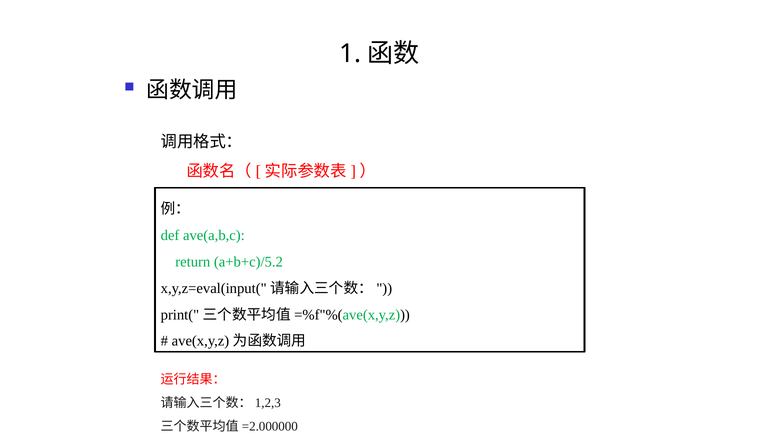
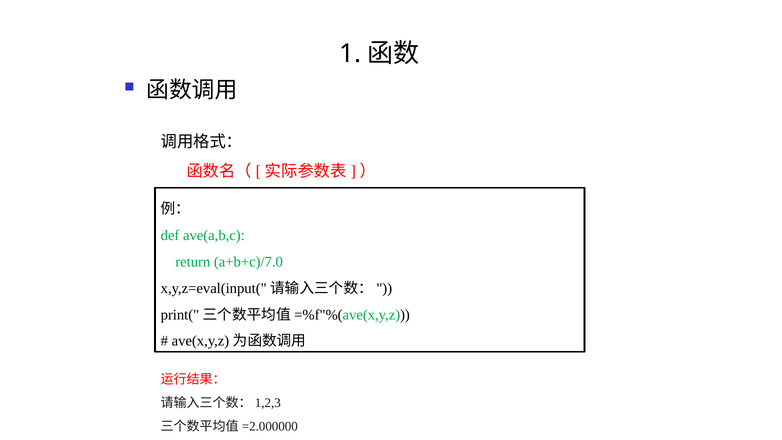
a+b+c)/5.2: a+b+c)/5.2 -> a+b+c)/7.0
